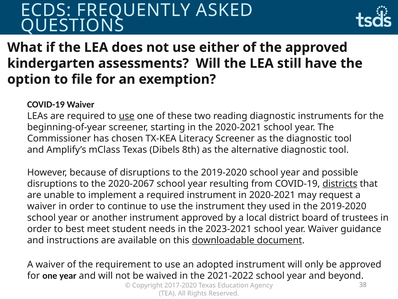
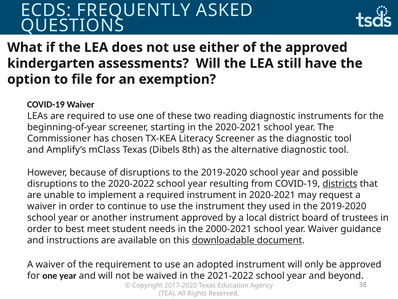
use at (127, 116) underline: present -> none
2020-2067: 2020-2067 -> 2020-2022
2023-2021: 2023-2021 -> 2000-2021
